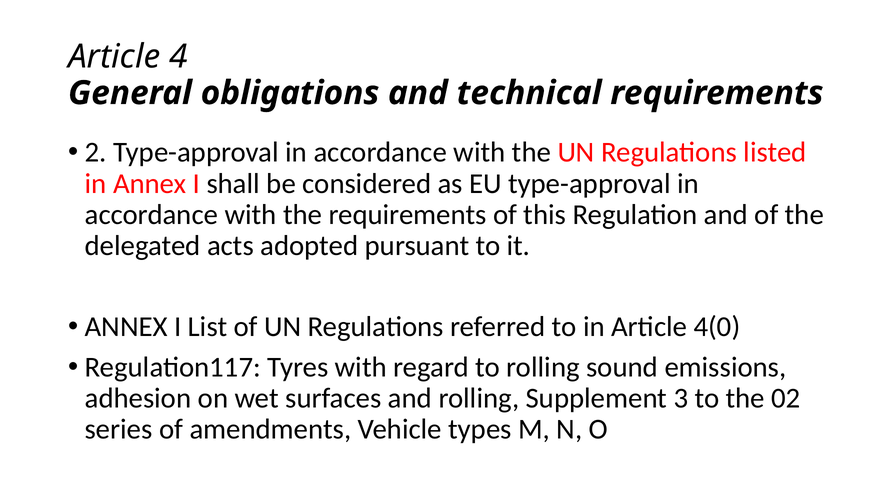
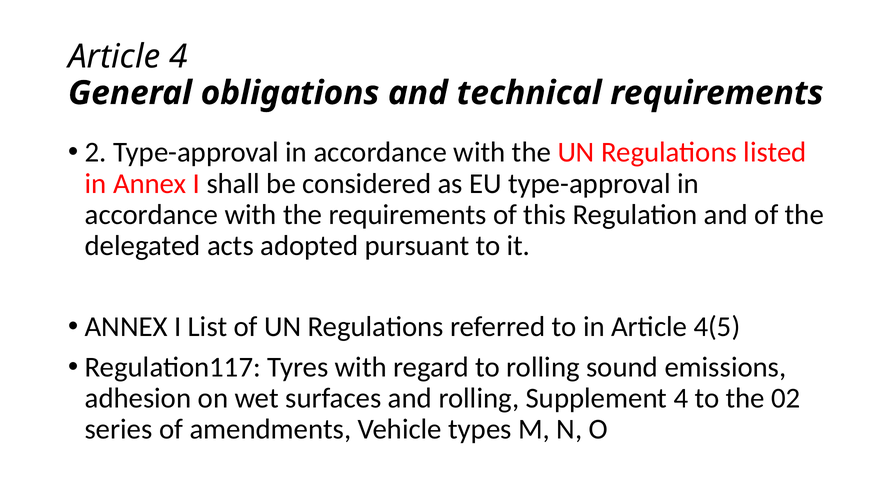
4(0: 4(0 -> 4(5
Supplement 3: 3 -> 4
